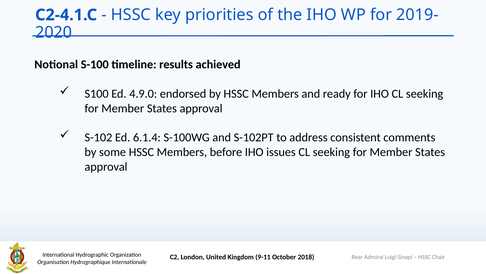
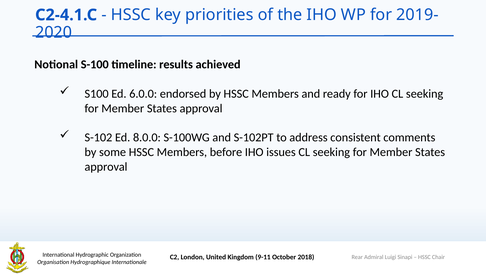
4.9.0: 4.9.0 -> 6.0.0
6.1.4: 6.1.4 -> 8.0.0
